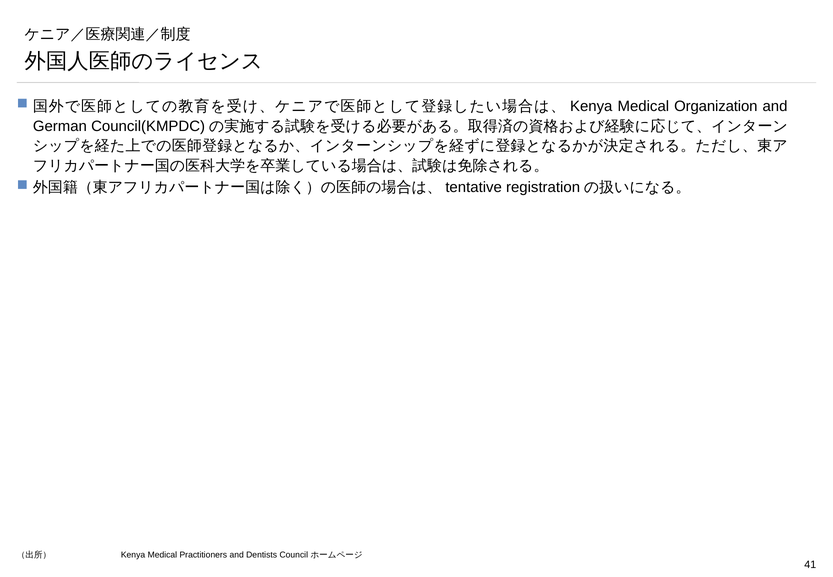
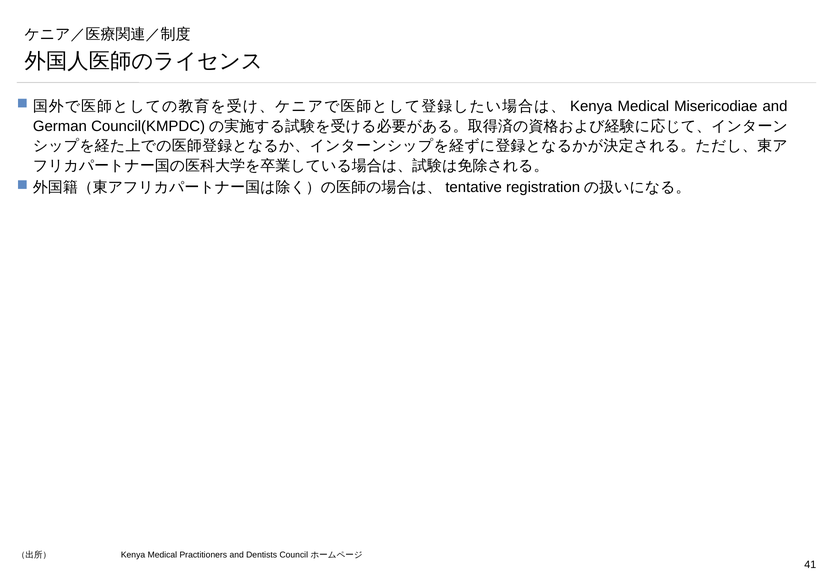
Organization: Organization -> Misericodiae
